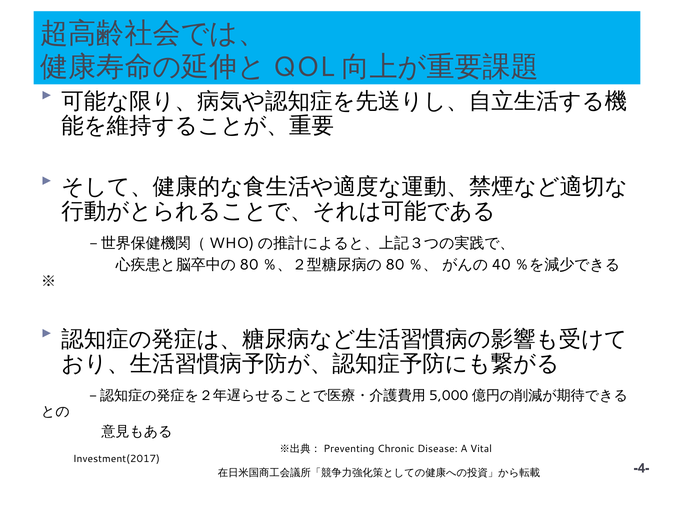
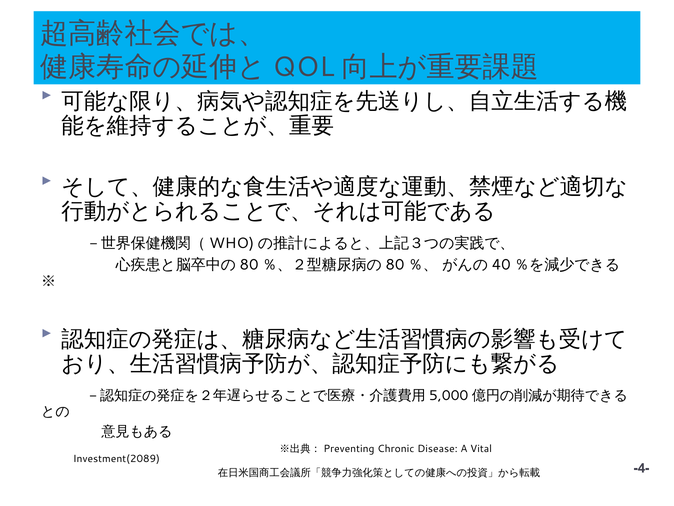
Investment(2017: Investment(2017 -> Investment(2089
